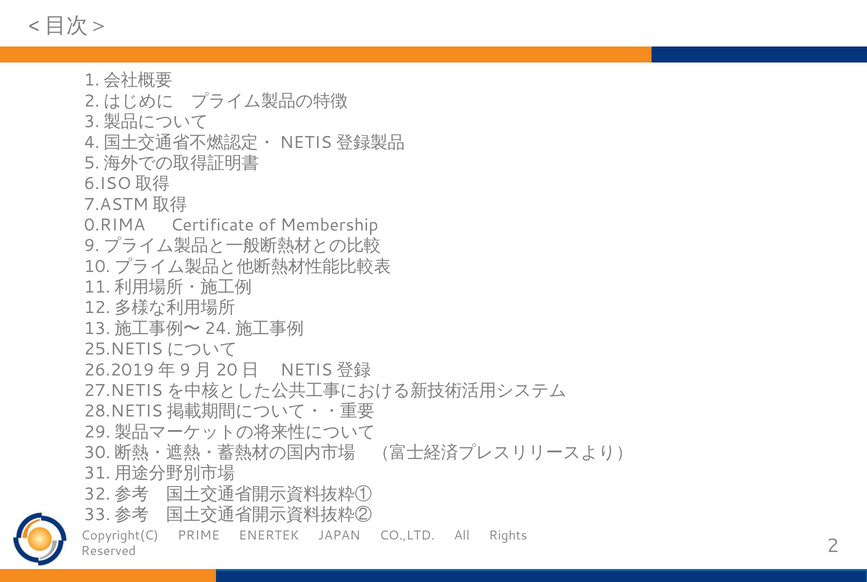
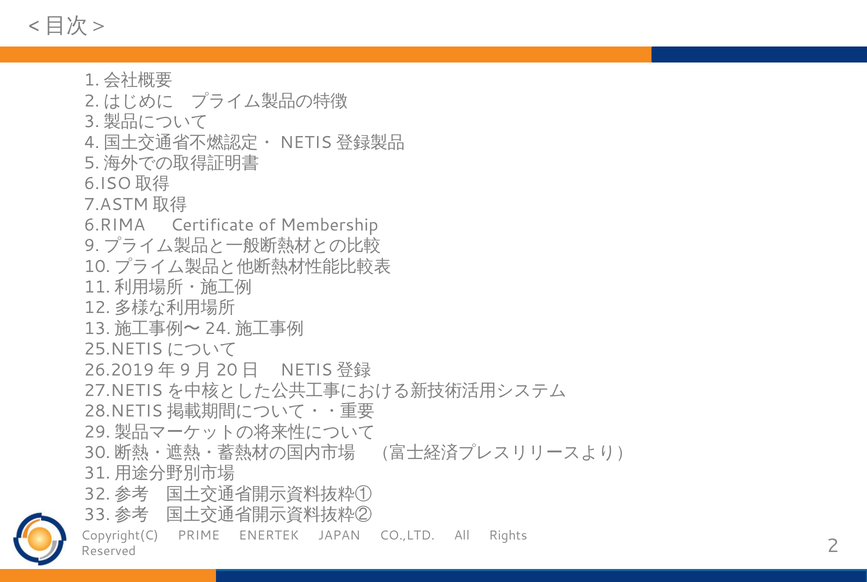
0.RIMA: 0.RIMA -> 6.RIMA
